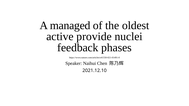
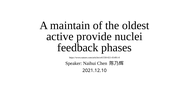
managed: managed -> maintain
